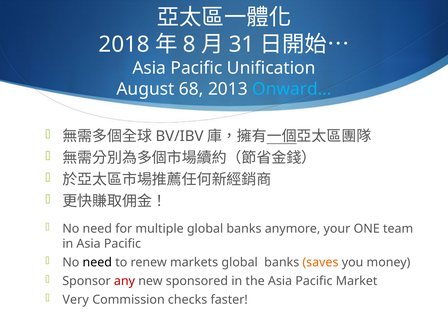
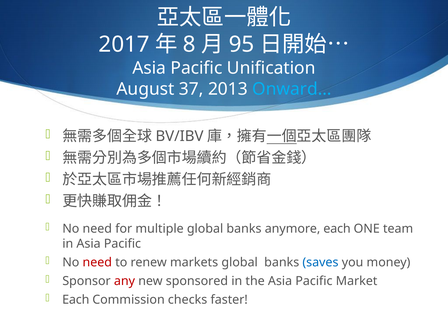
2018: 2018 -> 2017
31: 31 -> 95
68: 68 -> 37
anymore your: your -> each
need at (97, 262) colour: black -> red
saves colour: orange -> blue
Very at (76, 300): Very -> Each
